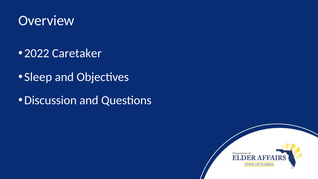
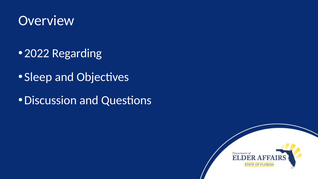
Caretaker: Caretaker -> Regarding
